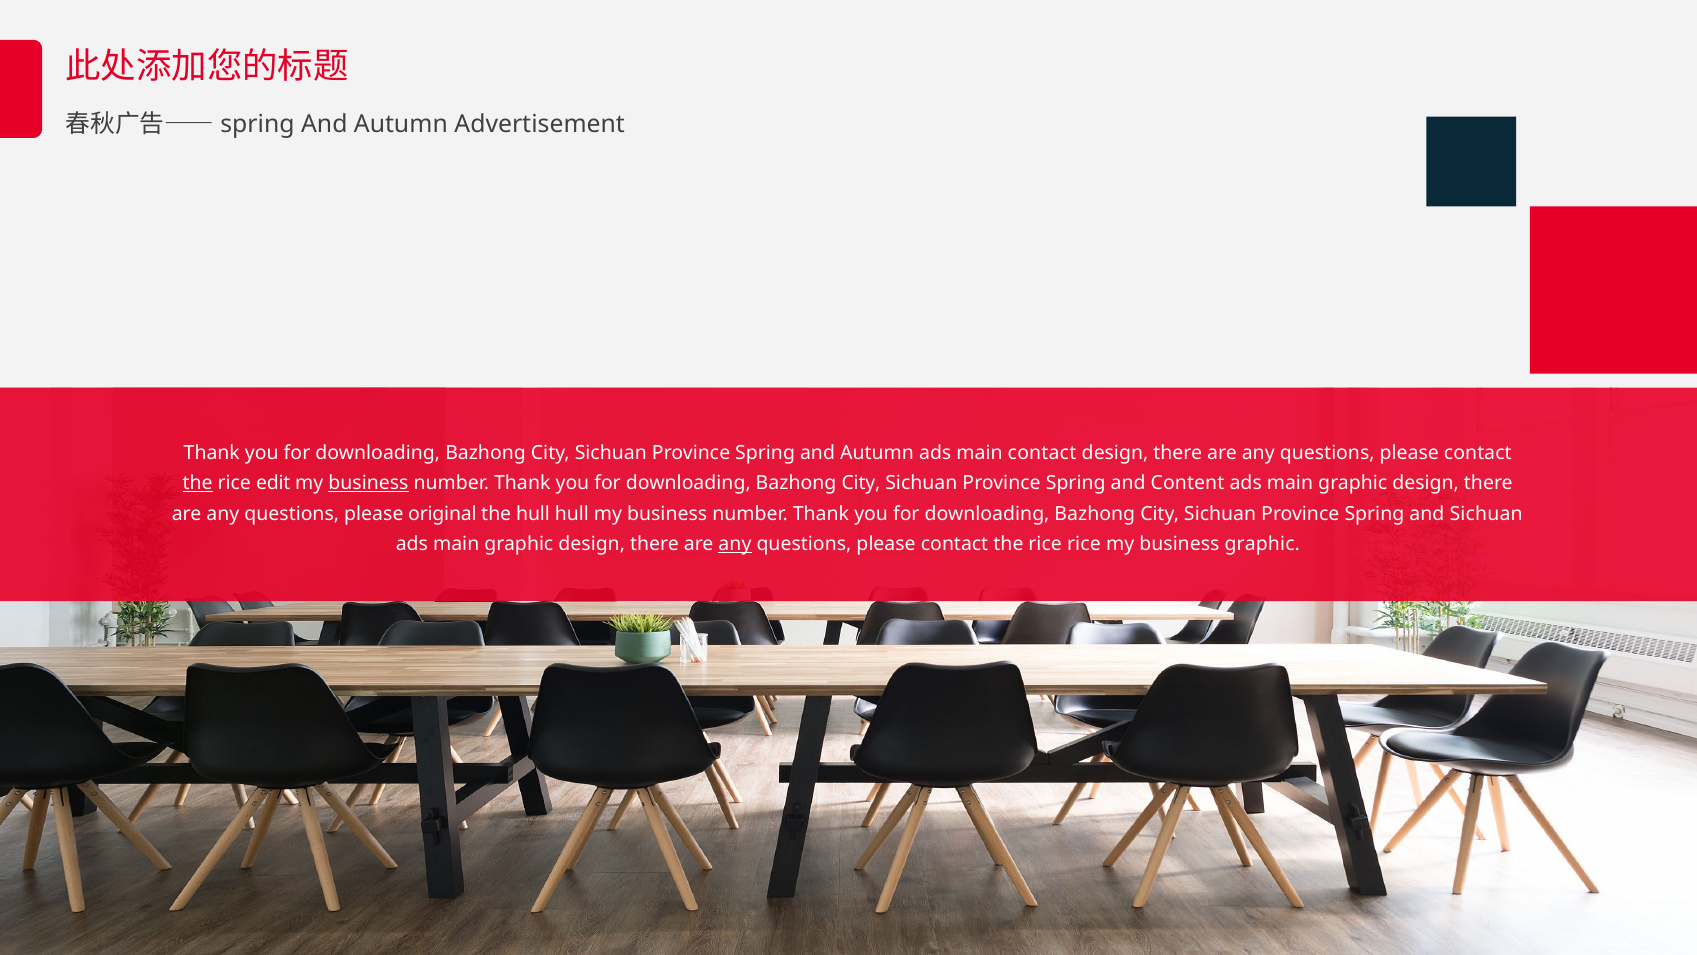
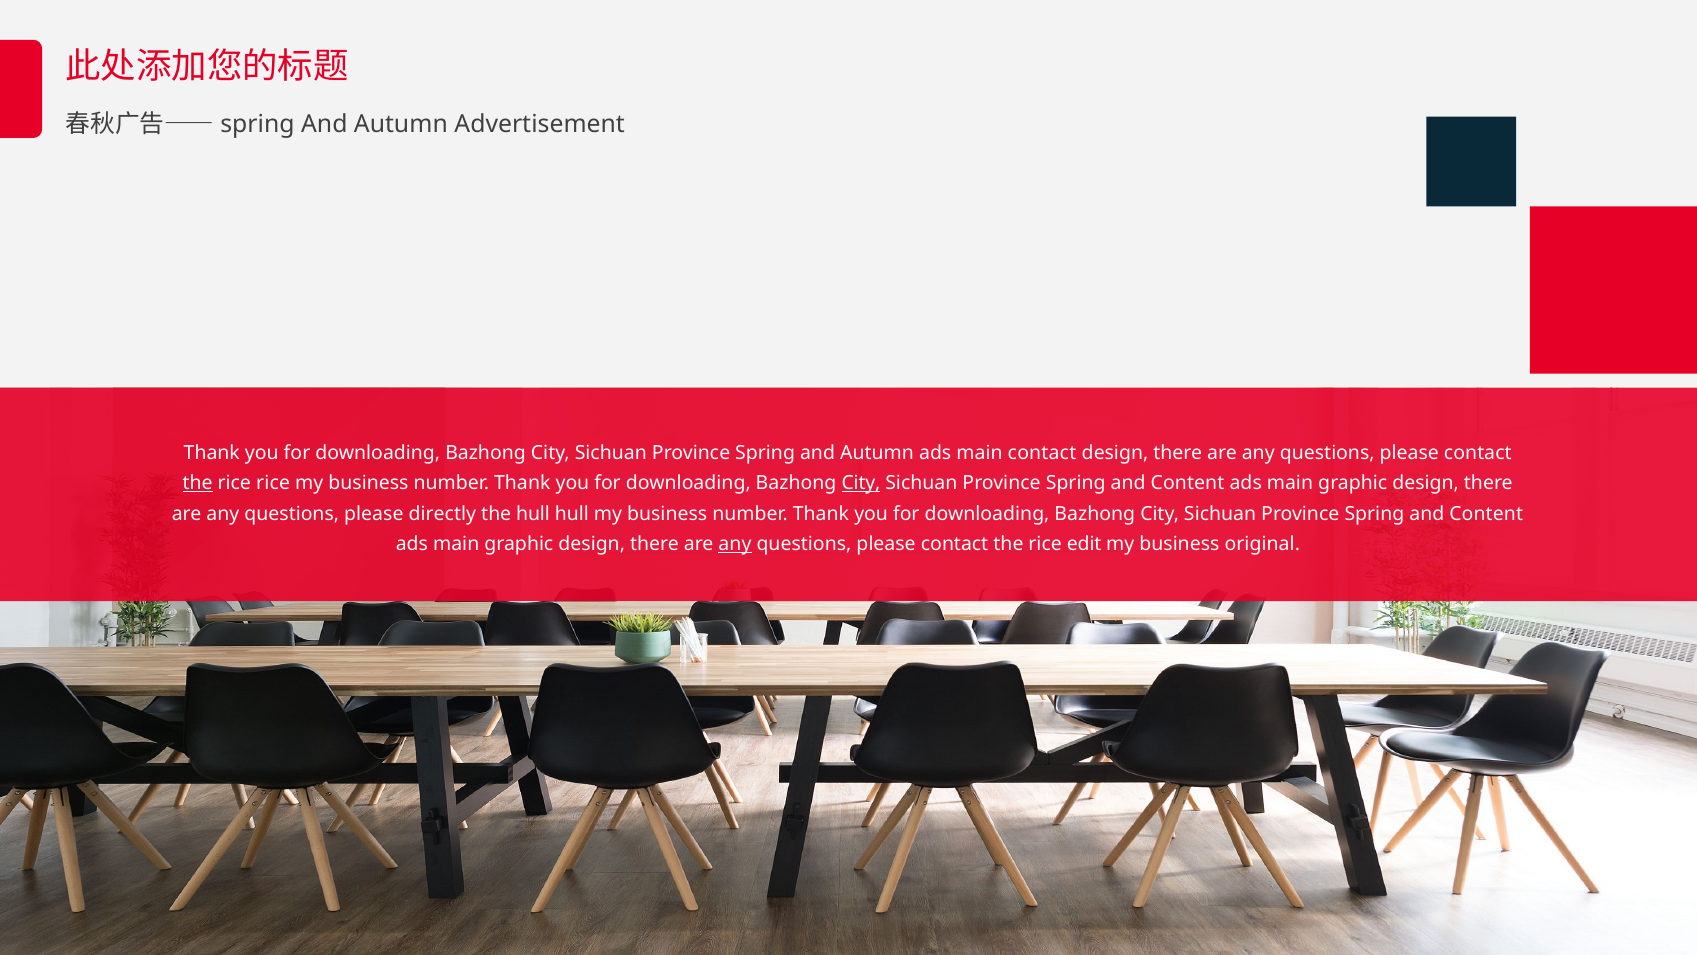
rice edit: edit -> rice
business at (369, 483) underline: present -> none
City at (861, 483) underline: none -> present
original: original -> directly
Sichuan at (1486, 513): Sichuan -> Content
rice rice: rice -> edit
business graphic: graphic -> original
